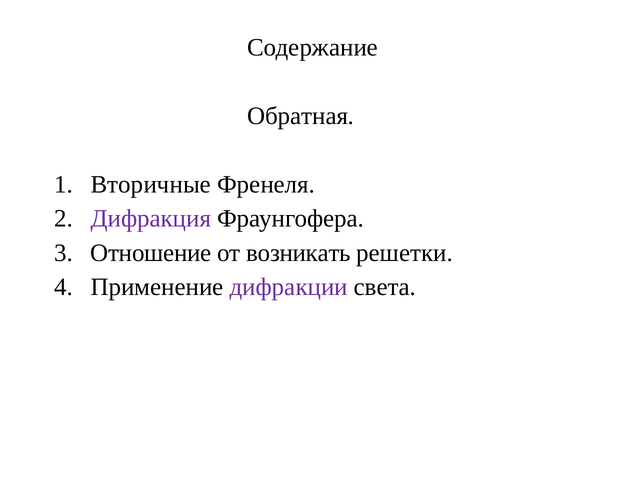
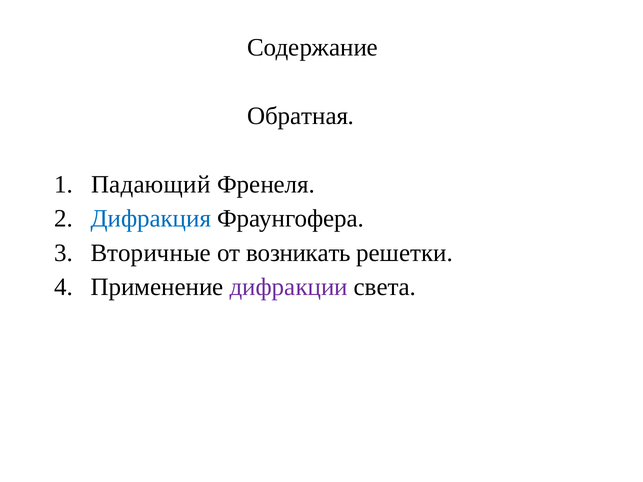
Вторичные: Вторичные -> Падающий
Дифракция colour: purple -> blue
Отношение: Отношение -> Вторичные
